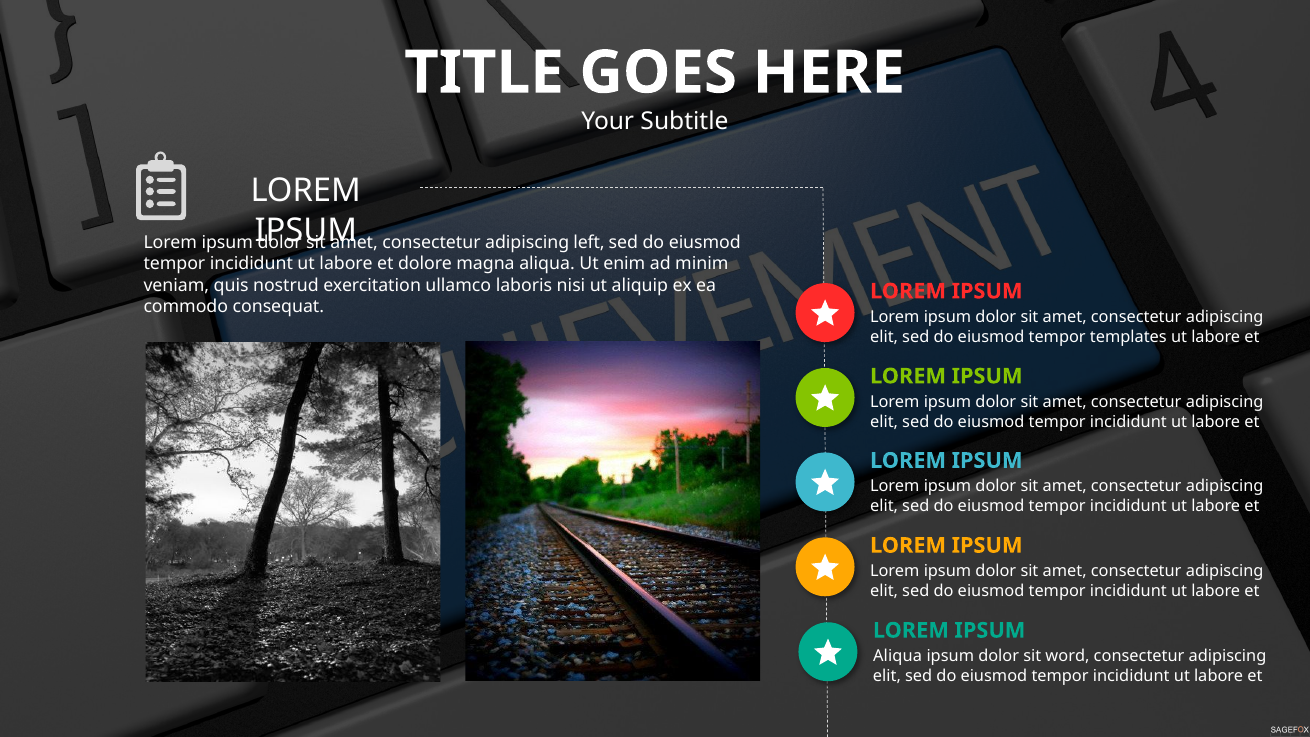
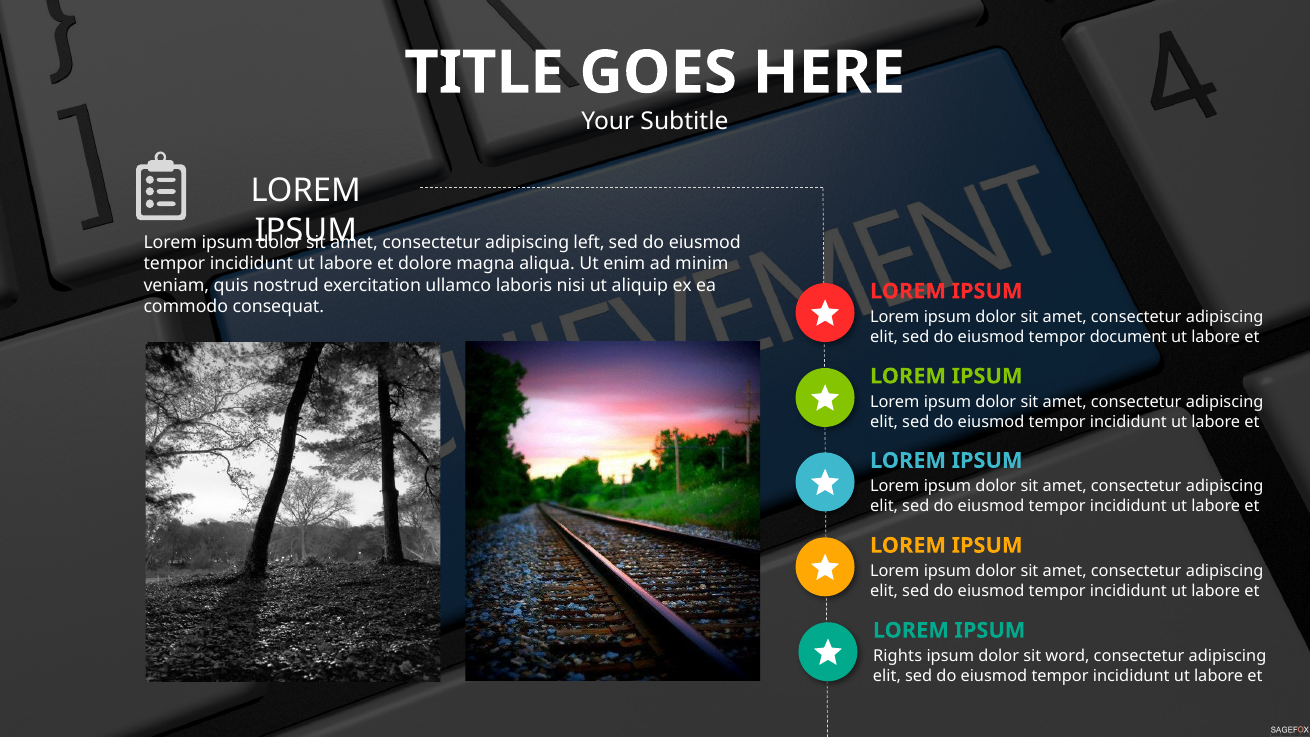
templates: templates -> document
Aliqua at (898, 656): Aliqua -> Rights
